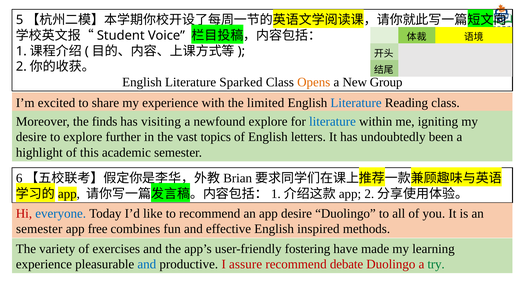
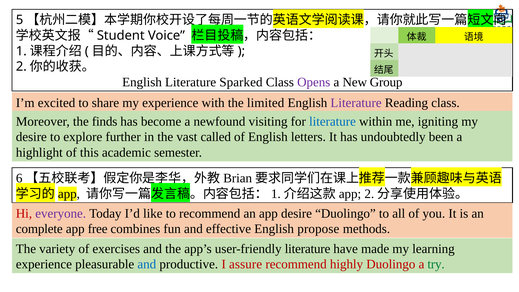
Opens colour: orange -> purple
Literature at (356, 103) colour: blue -> purple
visiting: visiting -> become
newfound explore: explore -> visiting
topics: topics -> called
everyone colour: blue -> purple
semester at (39, 229): semester -> complete
inspired: inspired -> propose
user-friendly fostering: fostering -> literature
debate: debate -> highly
